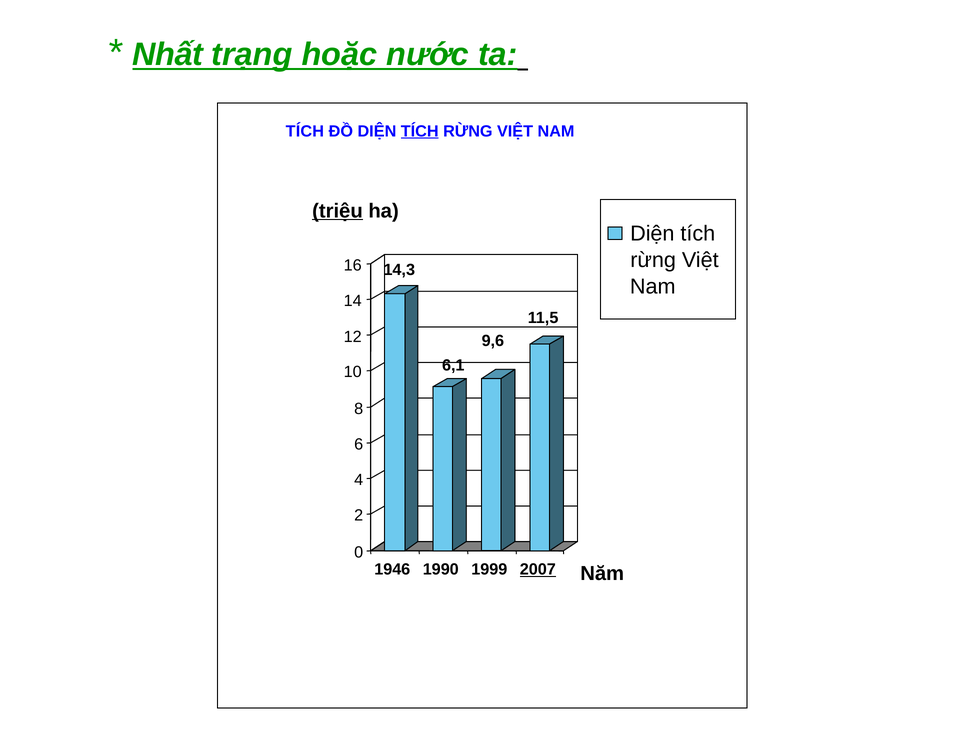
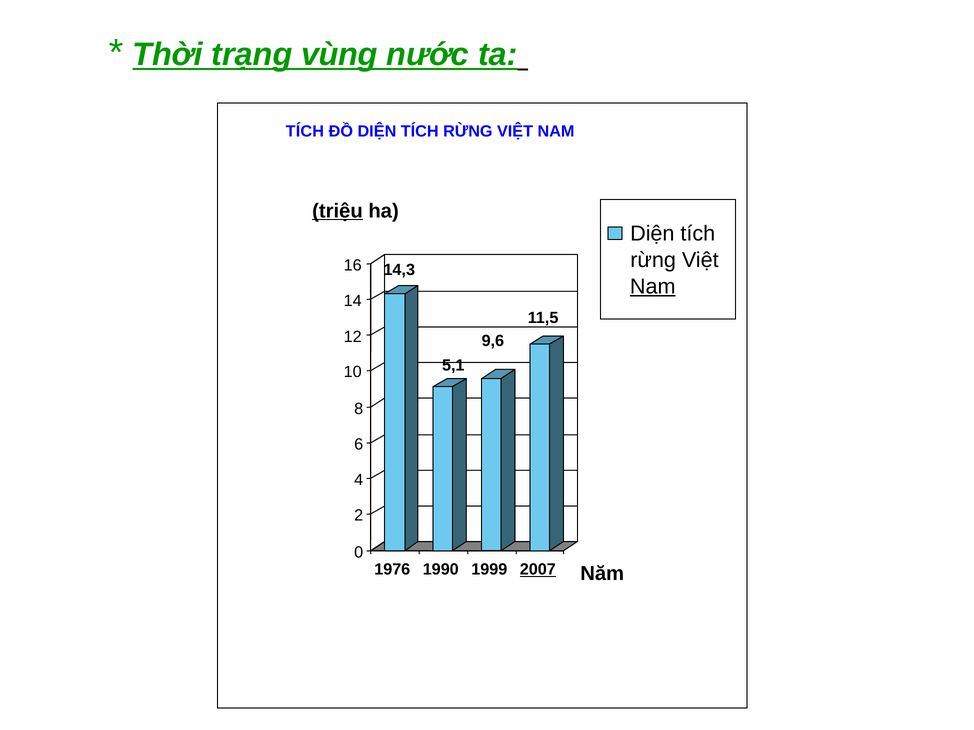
Nhất: Nhất -> Thời
hoặc: hoặc -> vùng
TÍCH at (420, 131) underline: present -> none
Nam at (653, 287) underline: none -> present
6,1: 6,1 -> 5,1
1946: 1946 -> 1976
